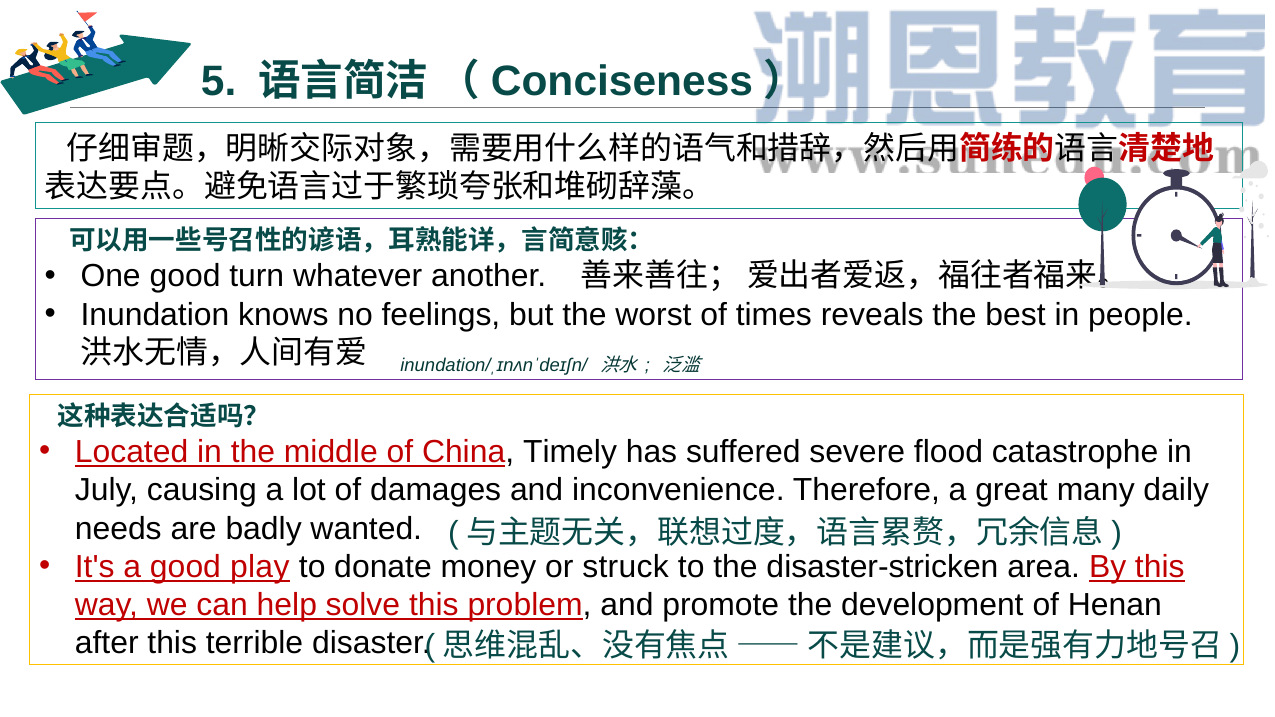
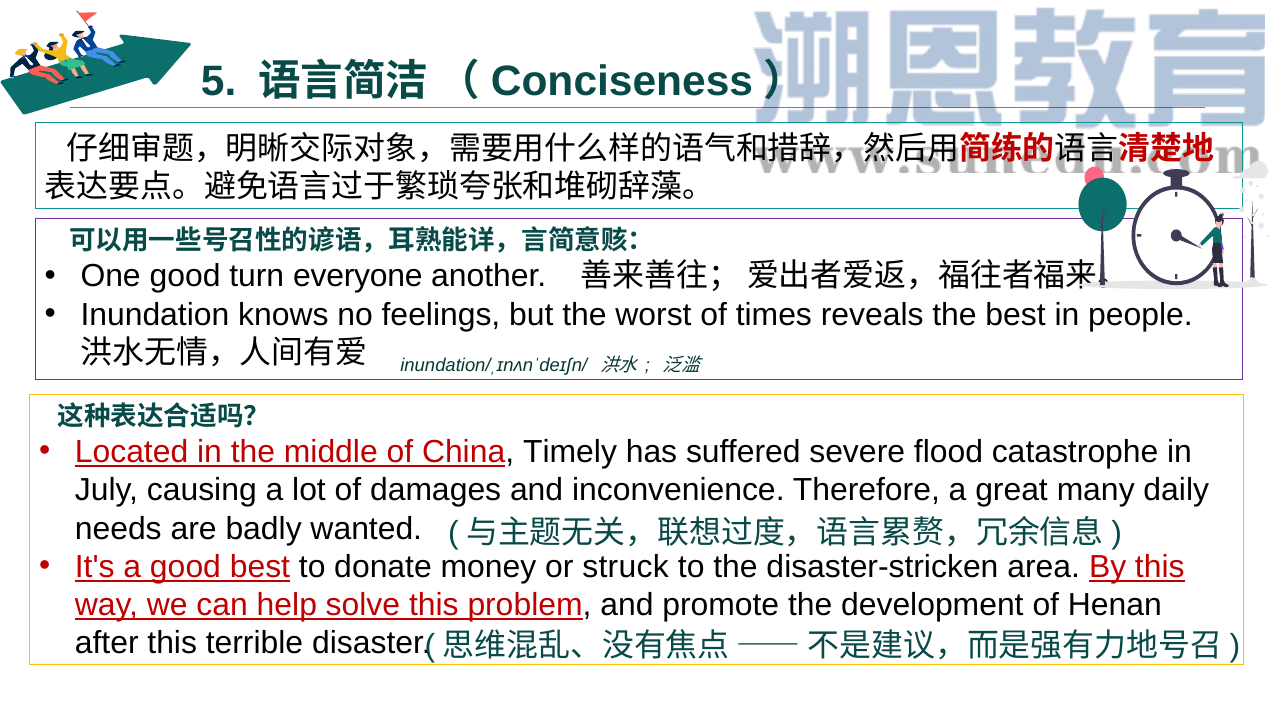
whatever: whatever -> everyone
good play: play -> best
